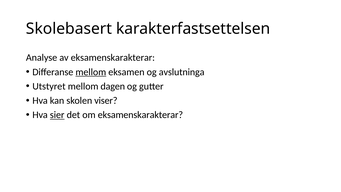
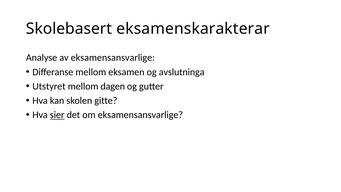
karakterfastsettelsen: karakterfastsettelsen -> eksamenskarakterar
av eksamenskarakterar: eksamenskarakterar -> eksamensansvarlige
mellom at (91, 72) underline: present -> none
viser: viser -> gitte
om eksamenskarakterar: eksamenskarakterar -> eksamensansvarlige
